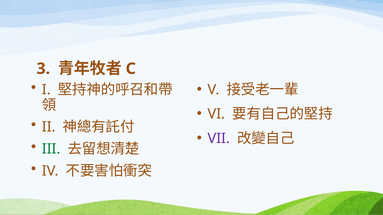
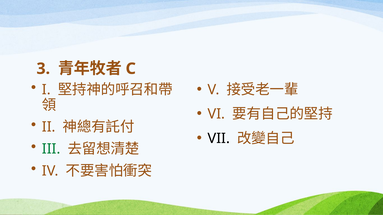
VII colour: purple -> black
